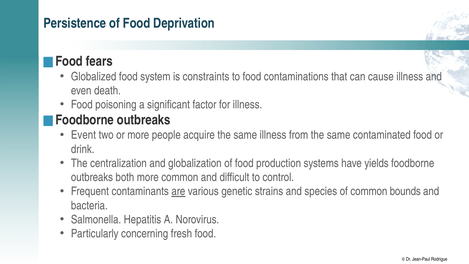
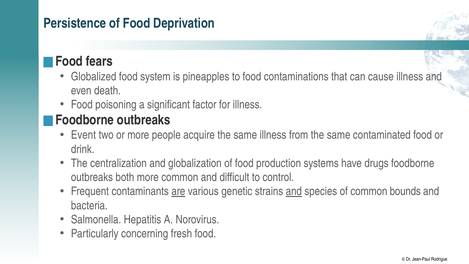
constraints: constraints -> pineapples
yields: yields -> drugs
and at (294, 191) underline: none -> present
